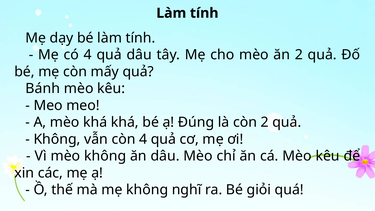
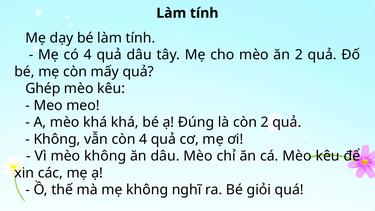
Bánh: Bánh -> Ghép
